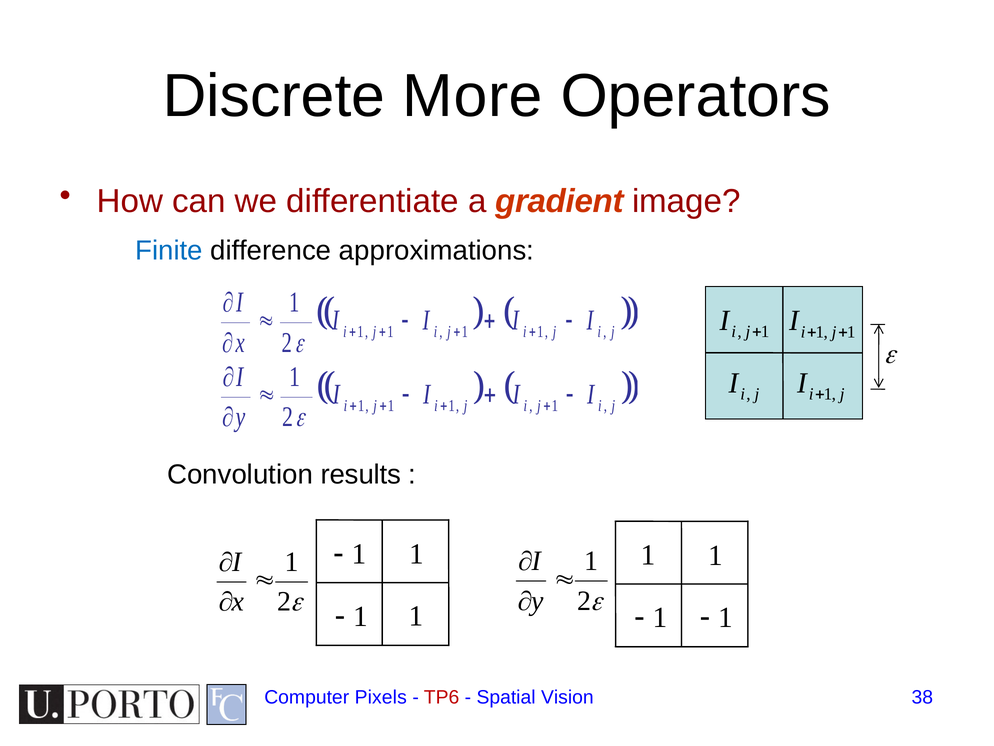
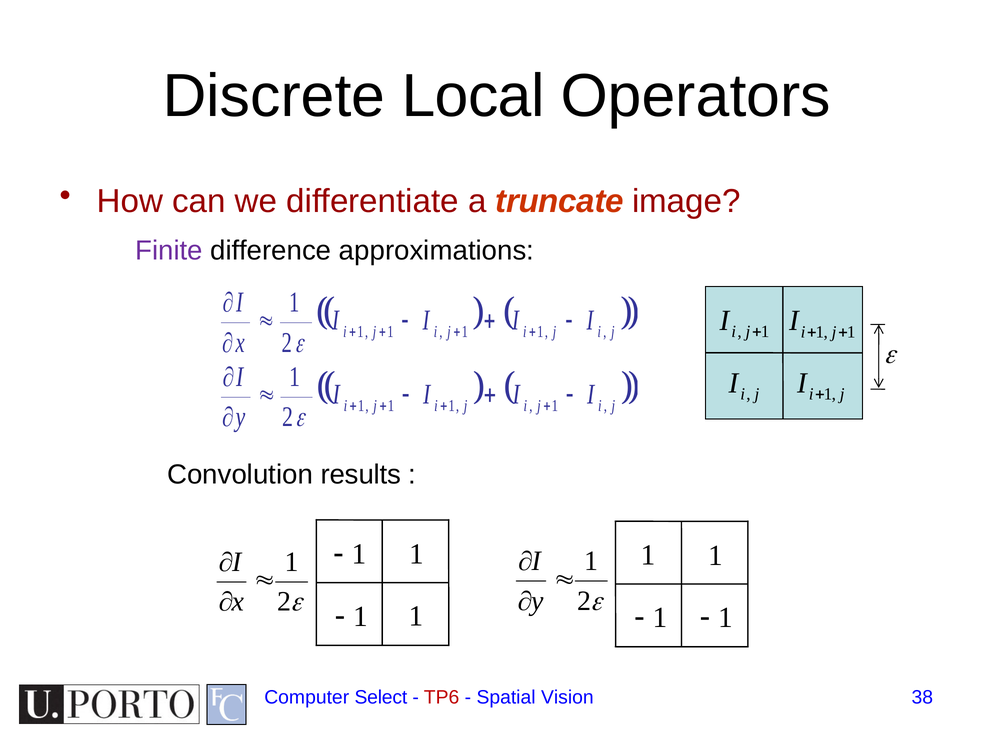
More: More -> Local
gradient: gradient -> truncate
Finite colour: blue -> purple
Pixels: Pixels -> Select
